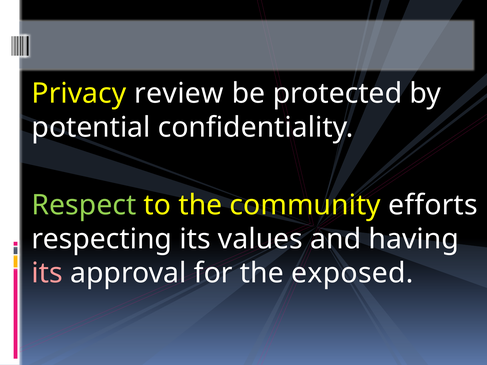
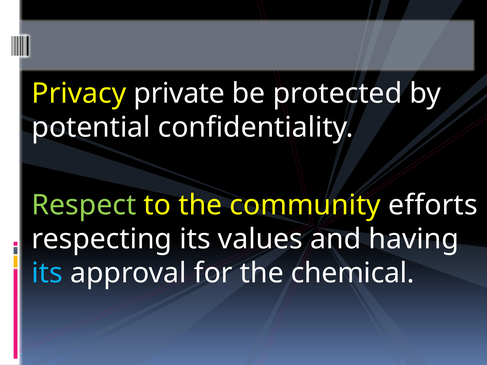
review: review -> private
its at (47, 273) colour: pink -> light blue
exposed: exposed -> chemical
